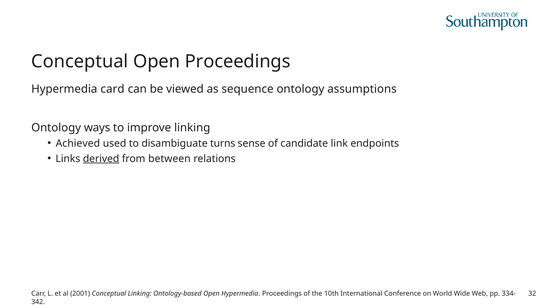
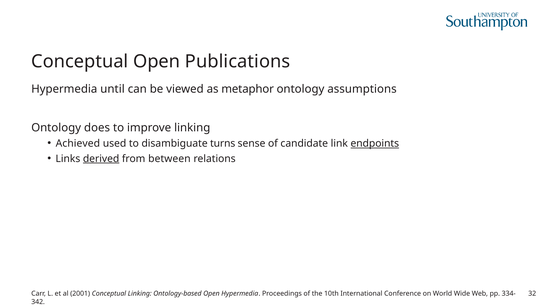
Open Proceedings: Proceedings -> Publications
card: card -> until
sequence: sequence -> metaphor
ways: ways -> does
endpoints underline: none -> present
